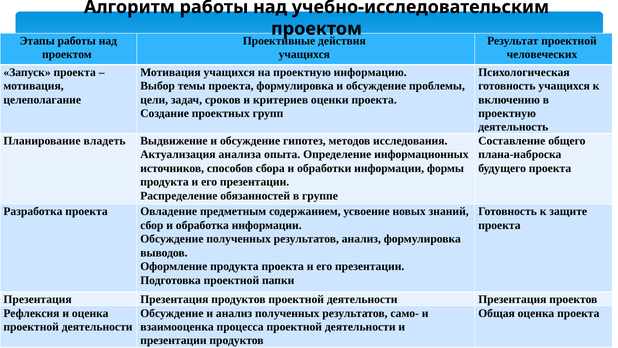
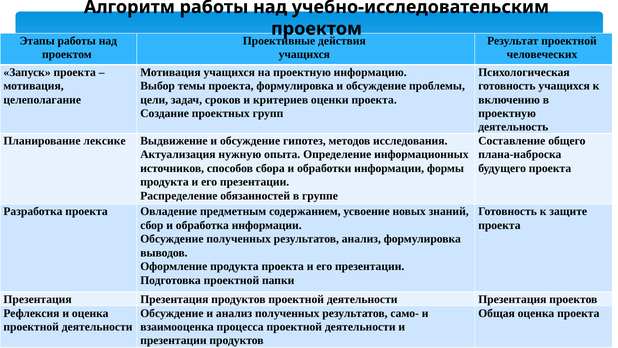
владеть: владеть -> лексике
анализа: анализа -> нужную
